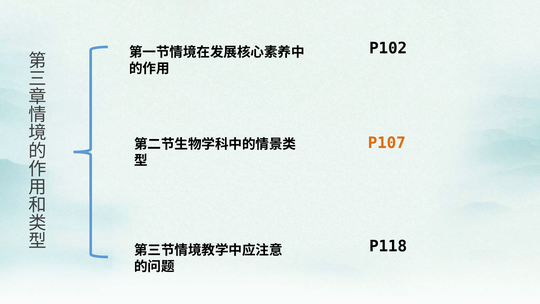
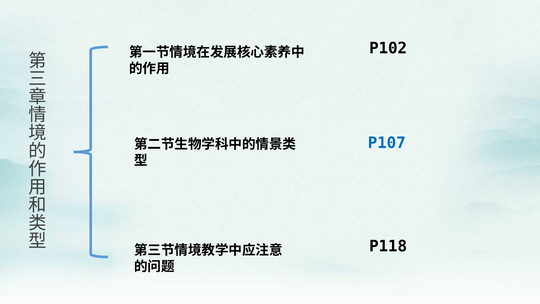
P107 colour: orange -> blue
